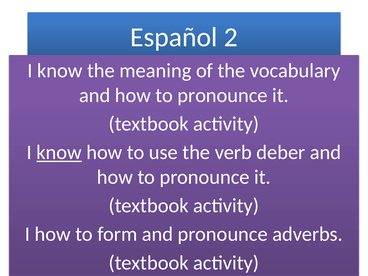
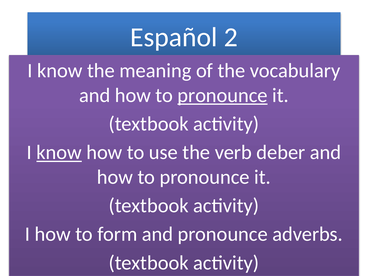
pronounce at (223, 95) underline: none -> present
